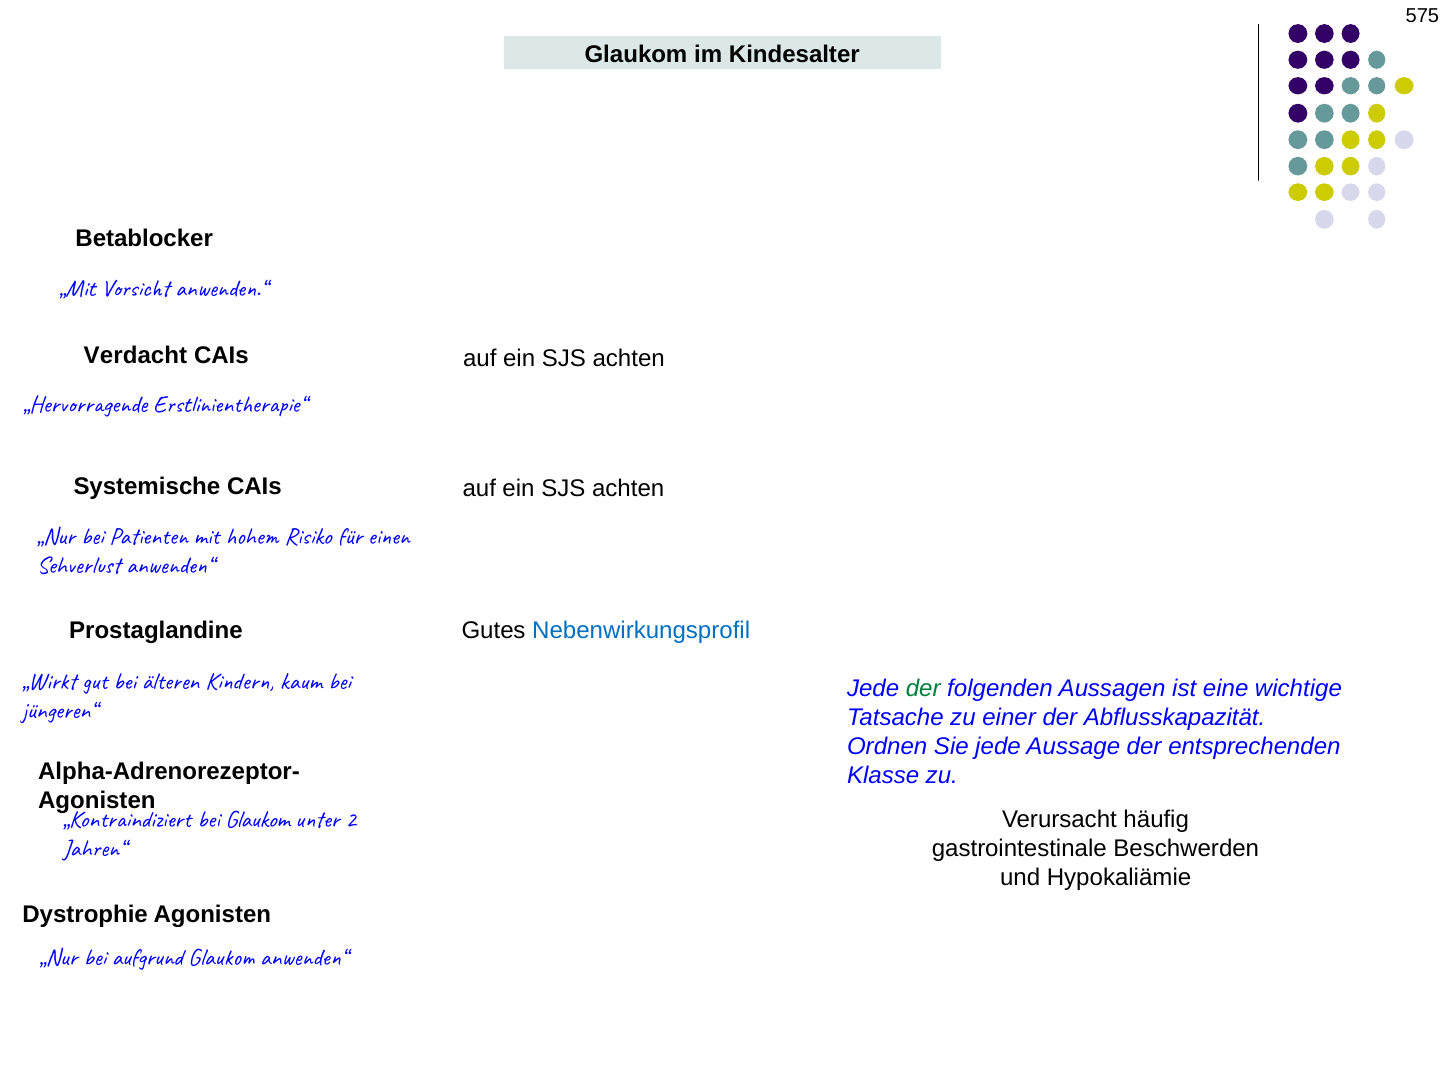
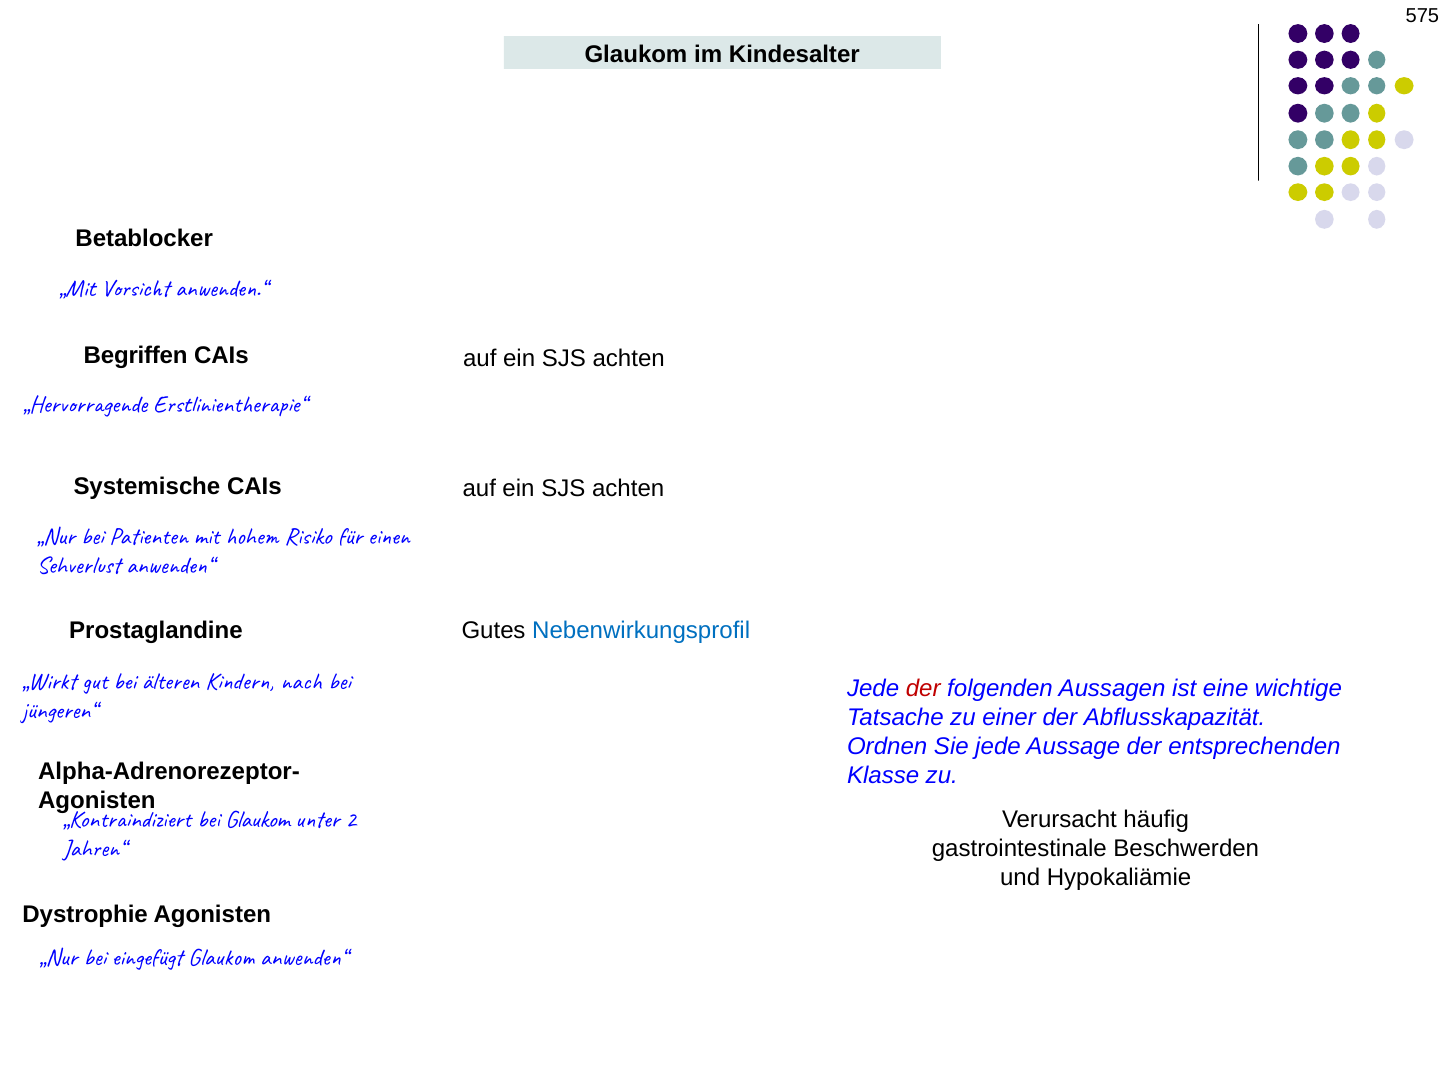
Verdacht: Verdacht -> Begriffen
kaum: kaum -> nach
der at (923, 689) colour: green -> red
aufgrund: aufgrund -> eingefügt
